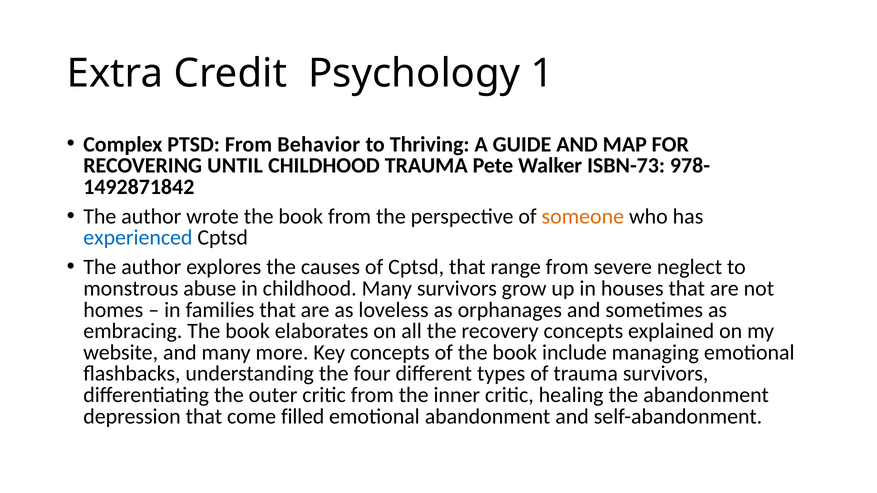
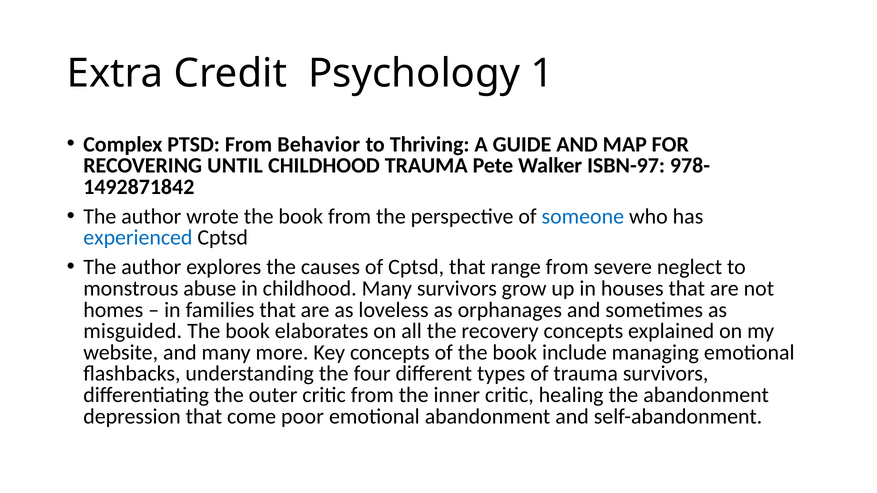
ISBN-73: ISBN-73 -> ISBN-97
someone colour: orange -> blue
embracing: embracing -> misguided
filled: filled -> poor
